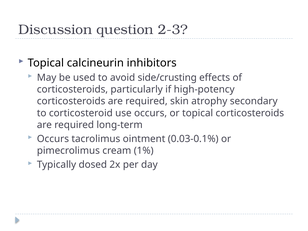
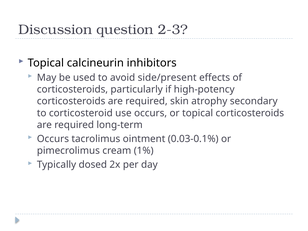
side/crusting: side/crusting -> side/present
